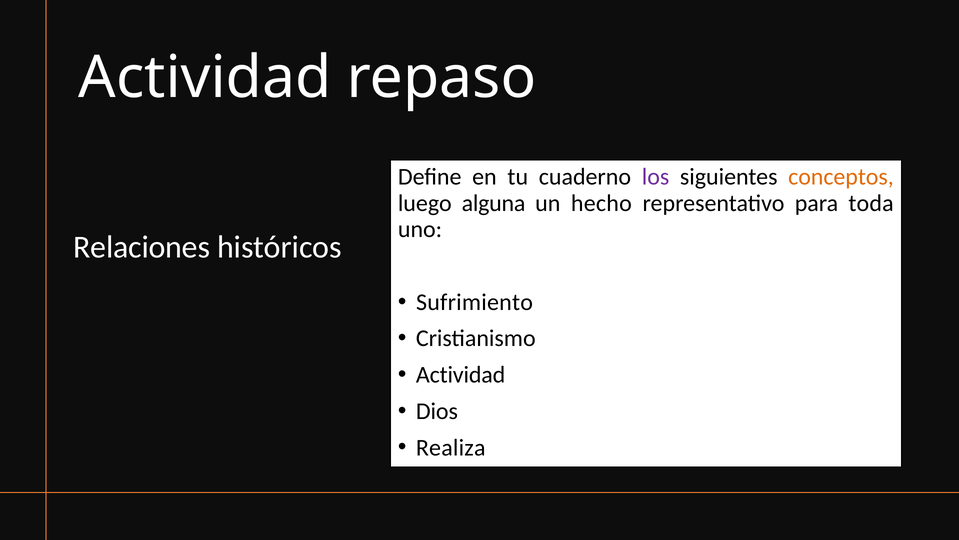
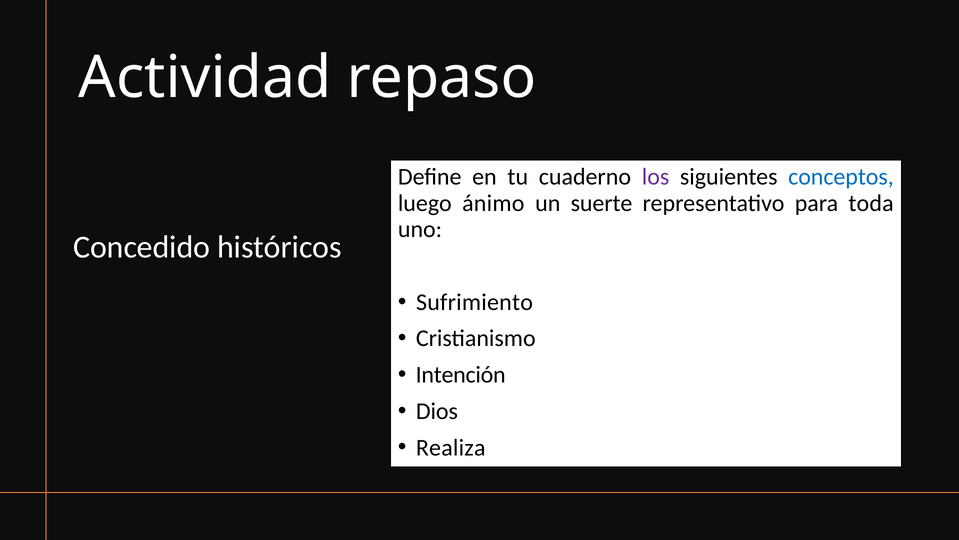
conceptos colour: orange -> blue
alguna: alguna -> ánimo
hecho: hecho -> suerte
Relaciones: Relaciones -> Concedido
Actividad at (461, 375): Actividad -> Intención
